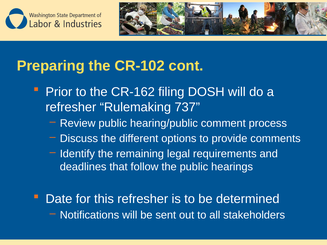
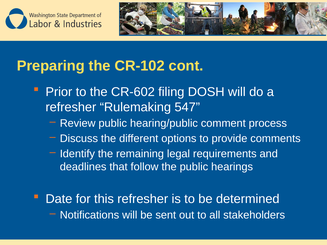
CR-162: CR-162 -> CR-602
737: 737 -> 547
